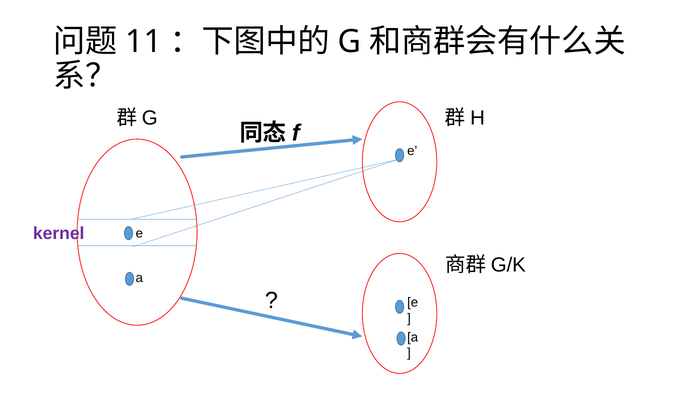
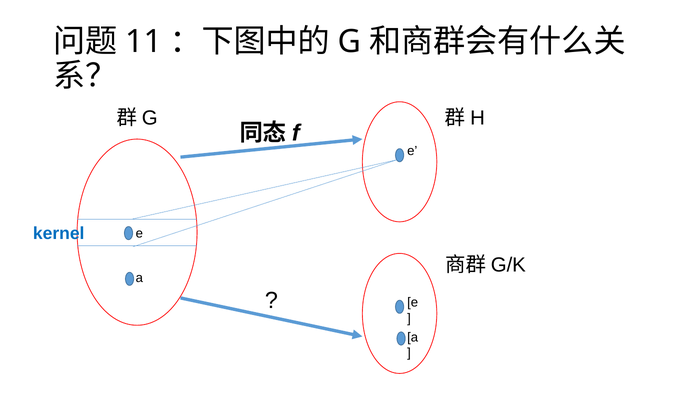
kernel colour: purple -> blue
